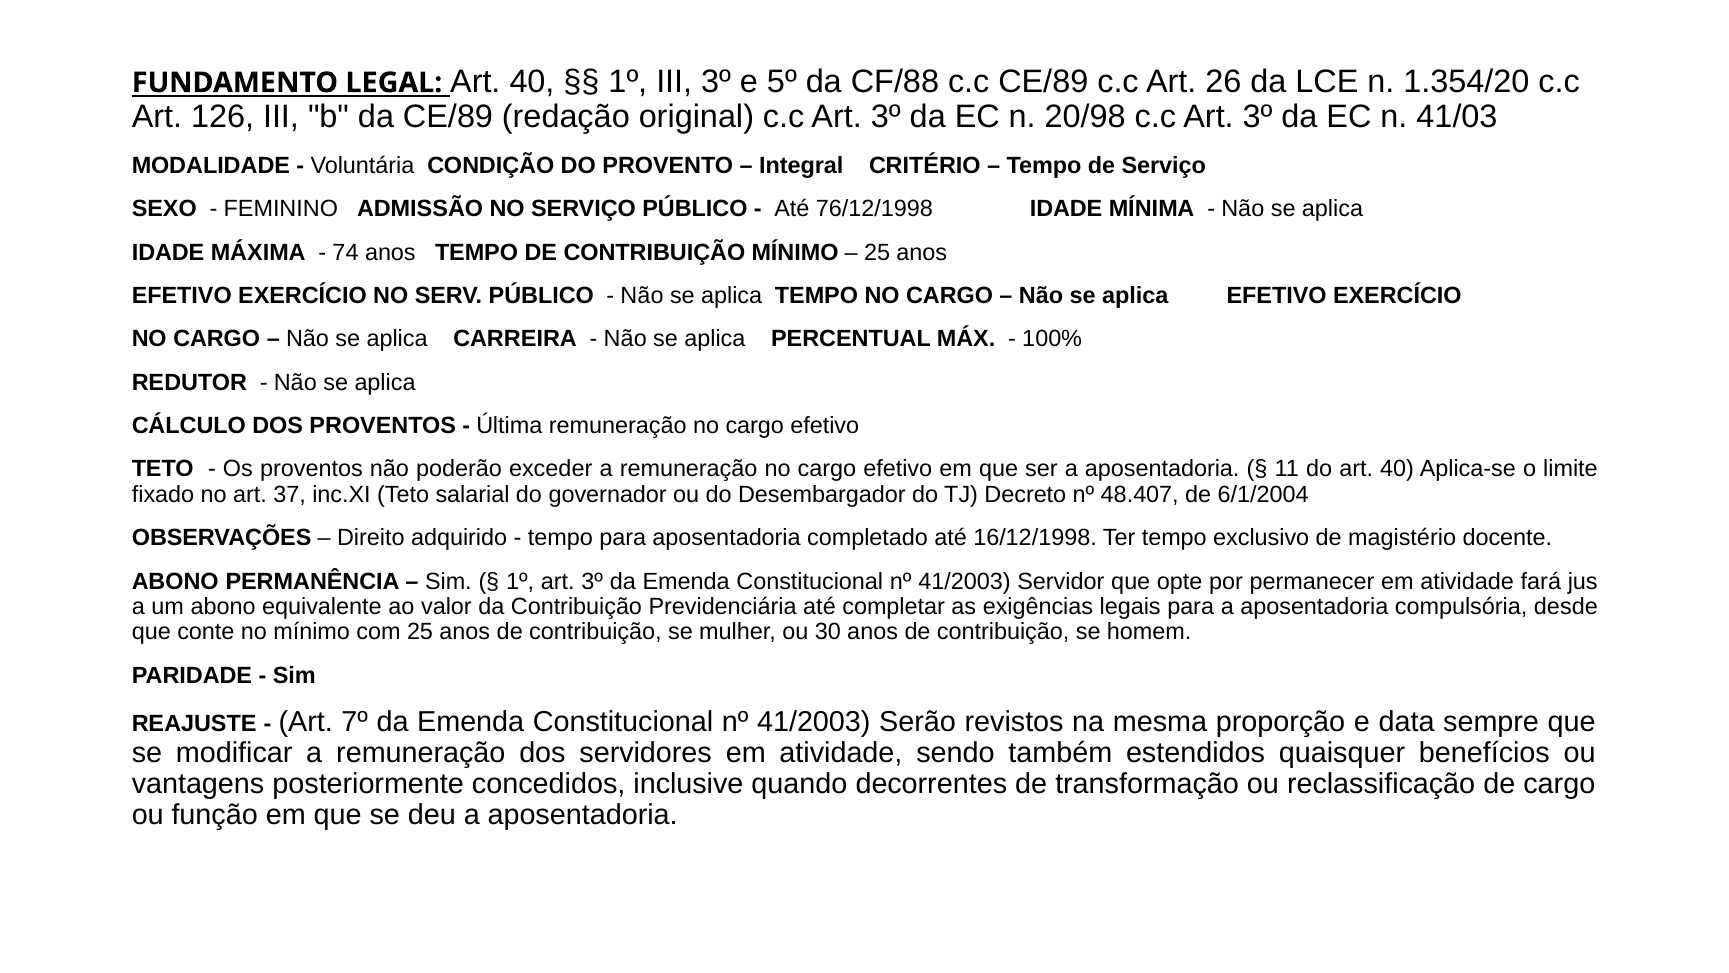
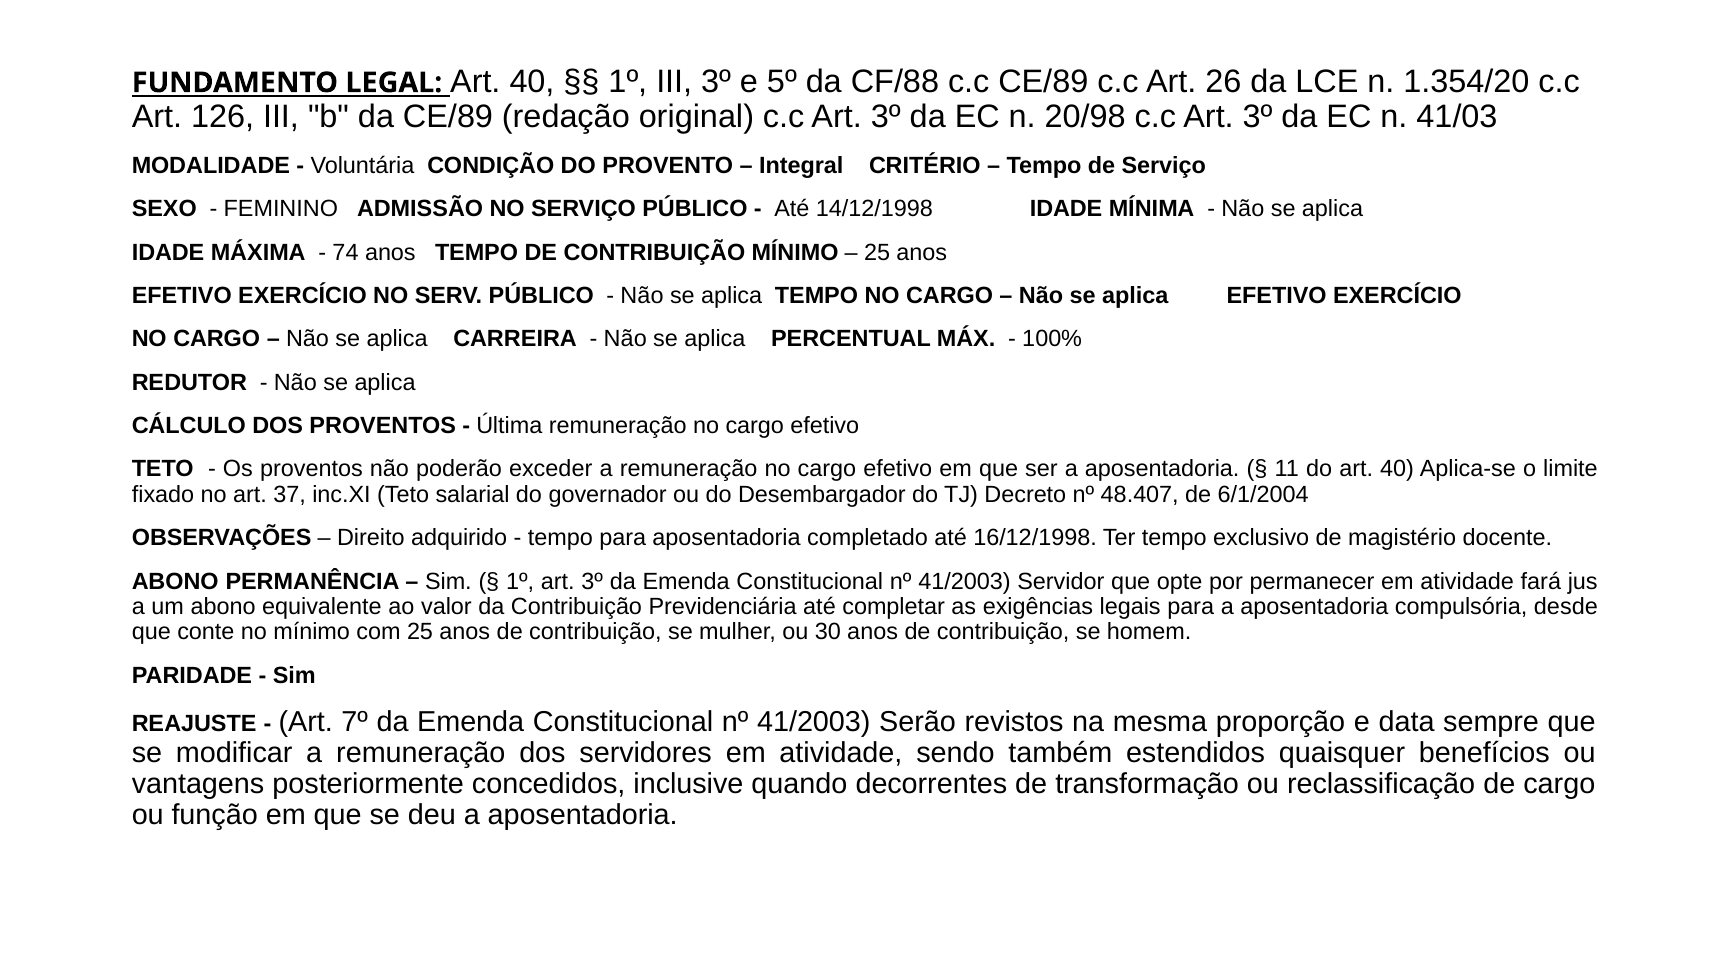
76/12/1998: 76/12/1998 -> 14/12/1998
